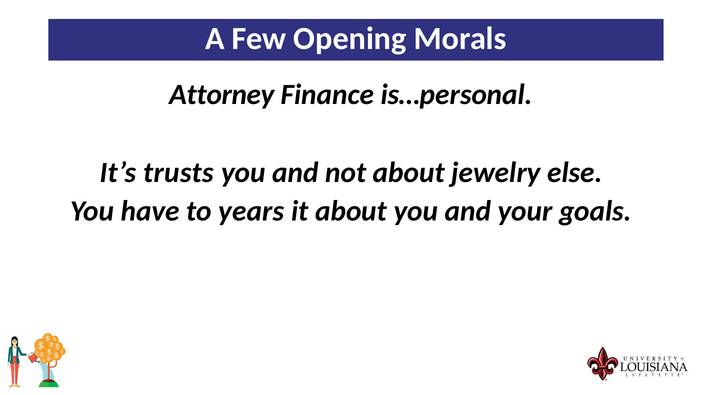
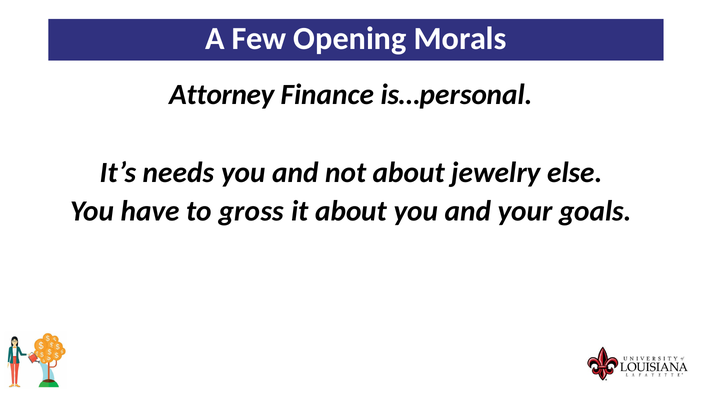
trusts: trusts -> needs
years: years -> gross
